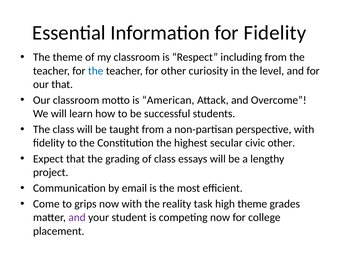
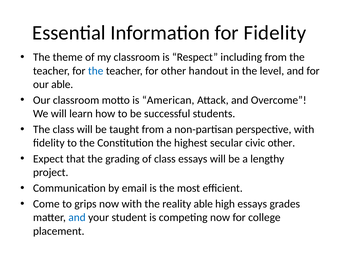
curiosity: curiosity -> handout
our that: that -> able
reality task: task -> able
high theme: theme -> essays
and at (77, 218) colour: purple -> blue
